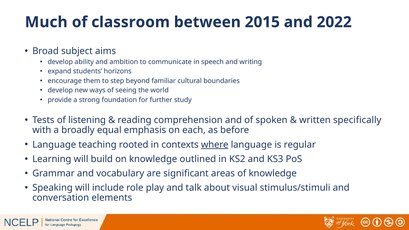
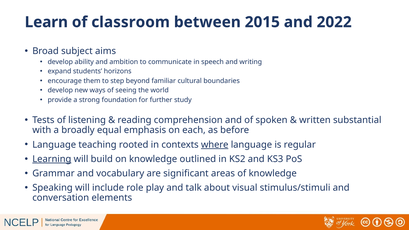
Much: Much -> Learn
specifically: specifically -> substantial
Learning underline: none -> present
